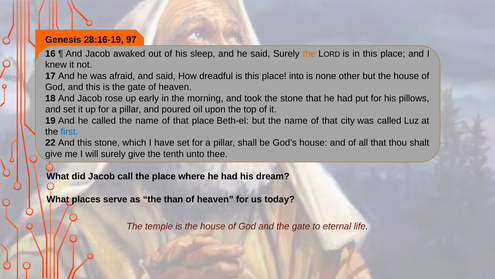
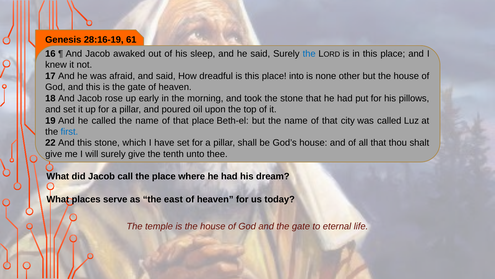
97: 97 -> 61
the at (309, 54) colour: orange -> blue
than: than -> east
